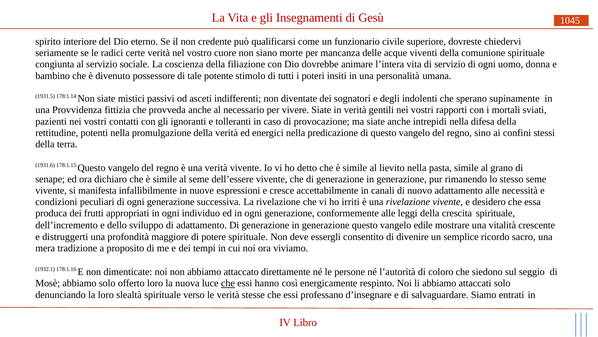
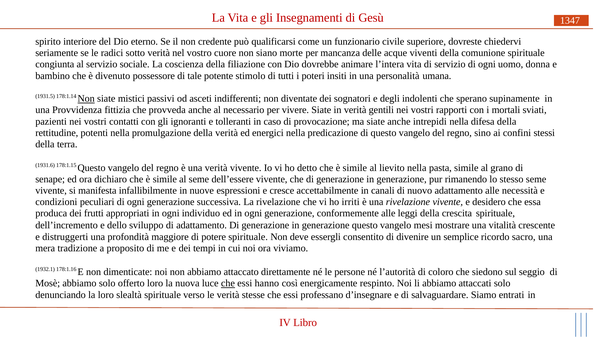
1045: 1045 -> 1347
certe: certe -> sotto
Non at (86, 99) underline: none -> present
edile: edile -> mesi
